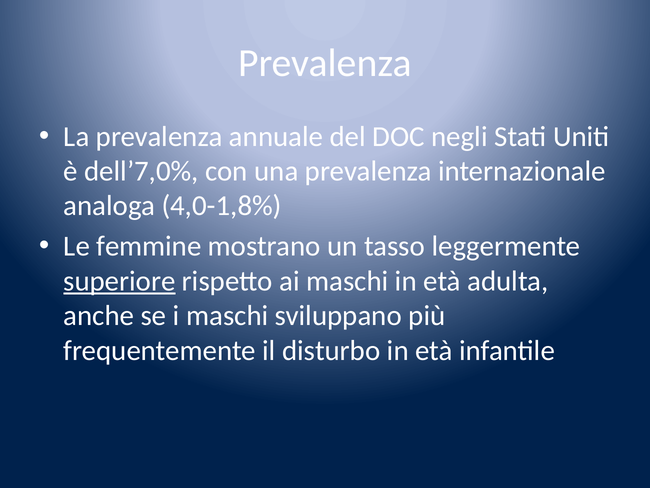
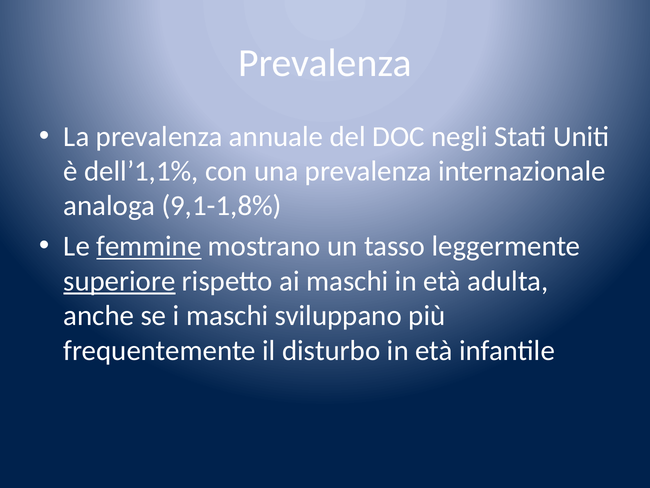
dell’7,0%: dell’7,0% -> dell’1,1%
4,0-1,8%: 4,0-1,8% -> 9,1-1,8%
femmine underline: none -> present
